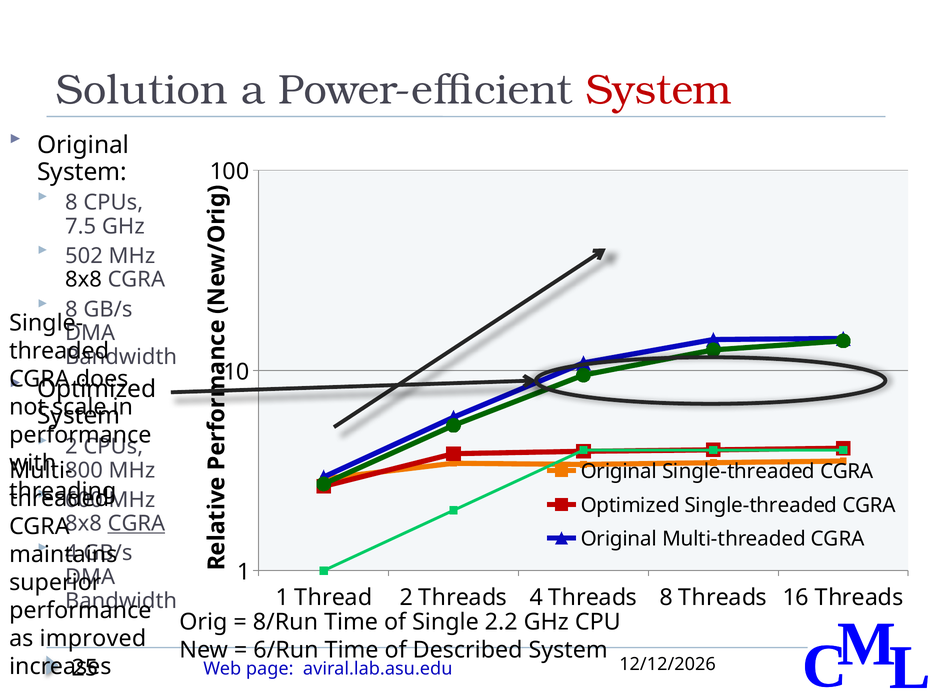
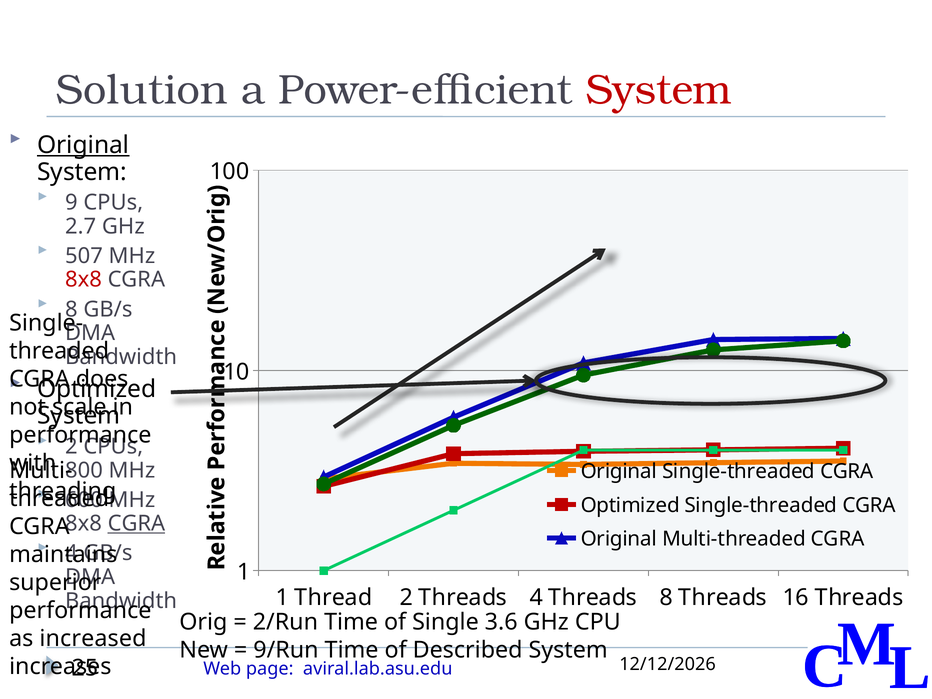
Original at (83, 145) underline: none -> present
8 at (71, 203): 8 -> 9
7.5: 7.5 -> 2.7
502: 502 -> 507
8x8 at (84, 280) colour: black -> red
8/Run: 8/Run -> 2/Run
2.2: 2.2 -> 3.6
improved: improved -> increased
6/Run: 6/Run -> 9/Run
